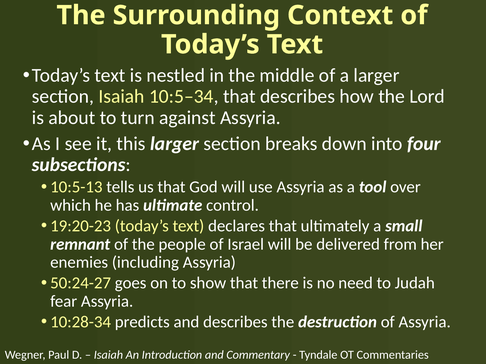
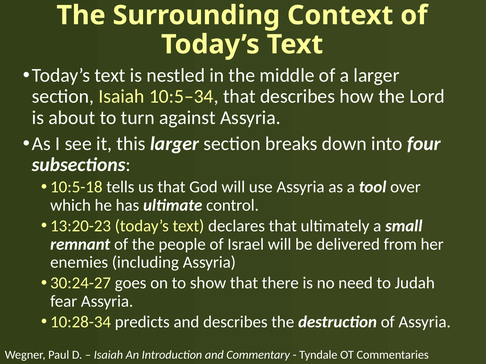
10:5-13: 10:5-13 -> 10:5-18
19:20-23: 19:20-23 -> 13:20-23
50:24-27: 50:24-27 -> 30:24-27
